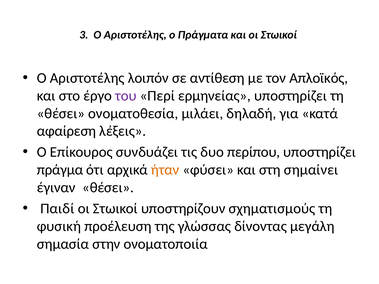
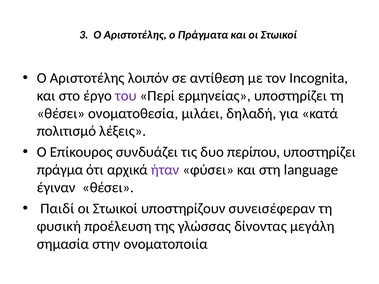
Απλοϊκός: Απλοϊκός -> Incognita
αφαίρεση: αφαίρεση -> πολιτισμό
ήταν colour: orange -> purple
σημαίνει: σημαίνει -> language
σχηματισμούς: σχηματισμούς -> συνεισέφεραν
